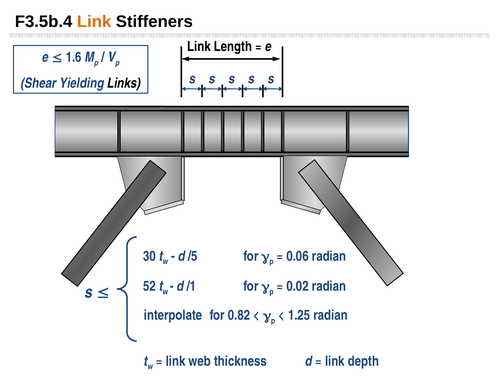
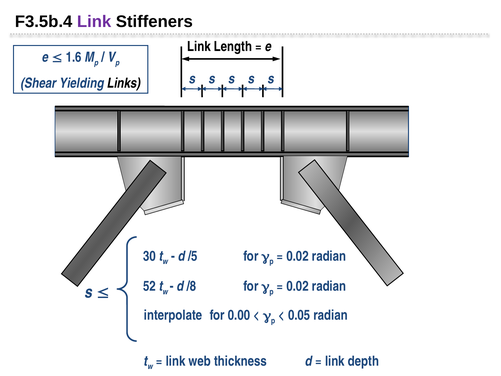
Link at (94, 22) colour: orange -> purple
0.06 at (298, 256): 0.06 -> 0.02
/1: /1 -> /8
0.82: 0.82 -> 0.00
1.25: 1.25 -> 0.05
